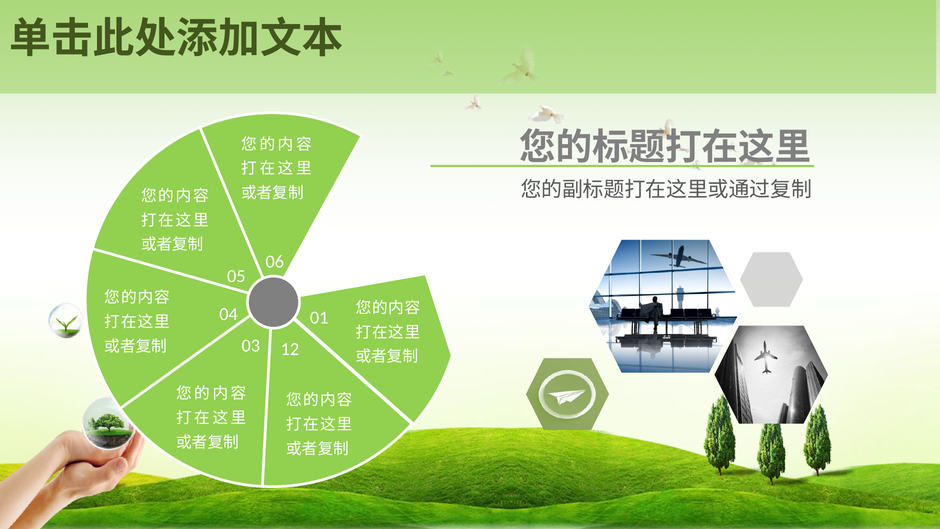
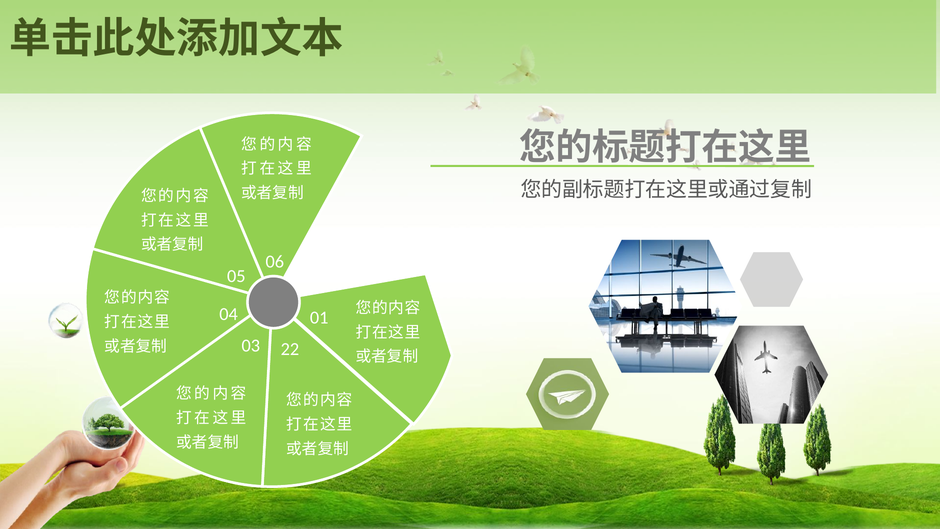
12: 12 -> 22
